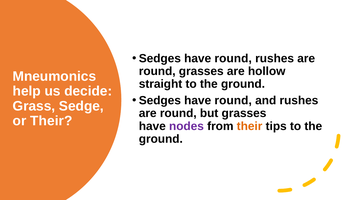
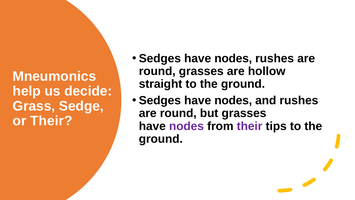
round at (233, 58): round -> nodes
round at (233, 100): round -> nodes
their at (250, 126) colour: orange -> purple
